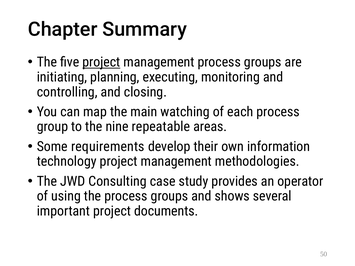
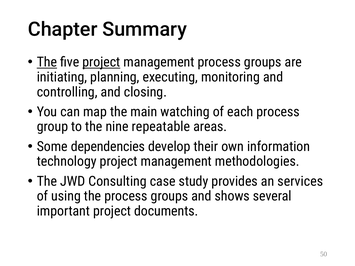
The at (47, 62) underline: none -> present
requirements: requirements -> dependencies
operator: operator -> services
